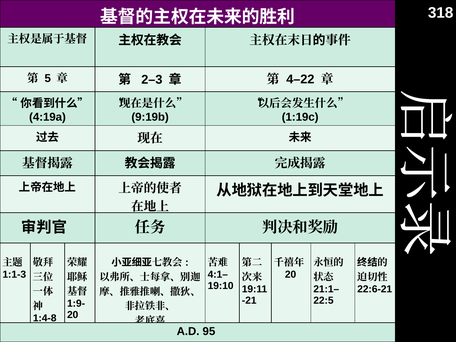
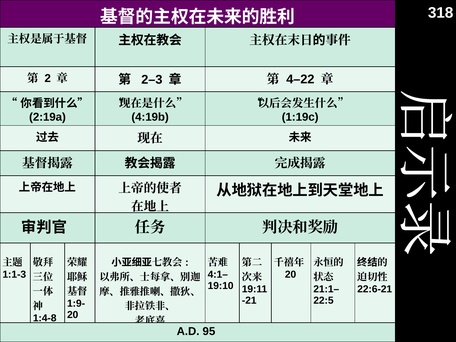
5: 5 -> 2
4:19a: 4:19a -> 2:19a
9:19b: 9:19b -> 4:19b
